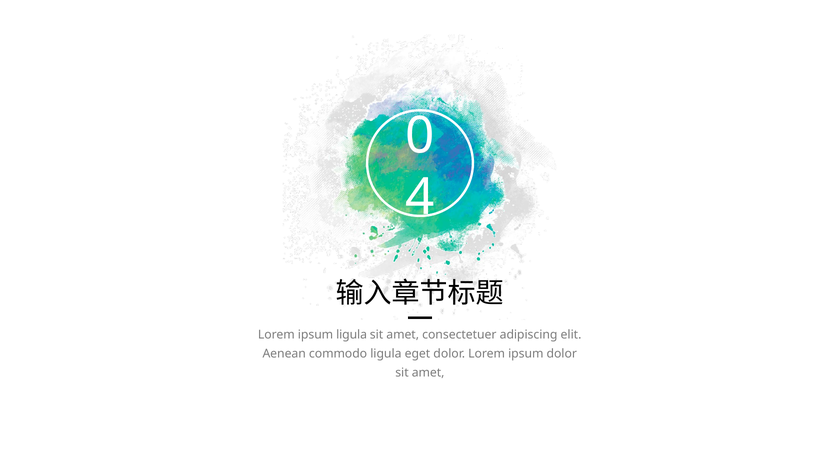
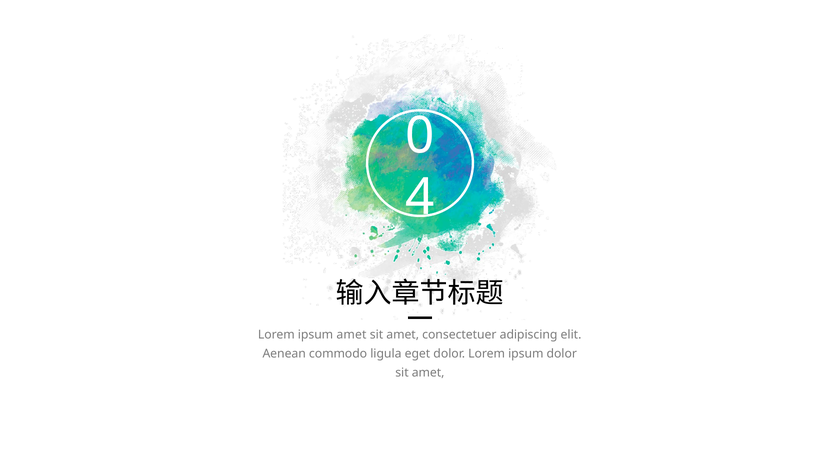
ipsum ligula: ligula -> amet
